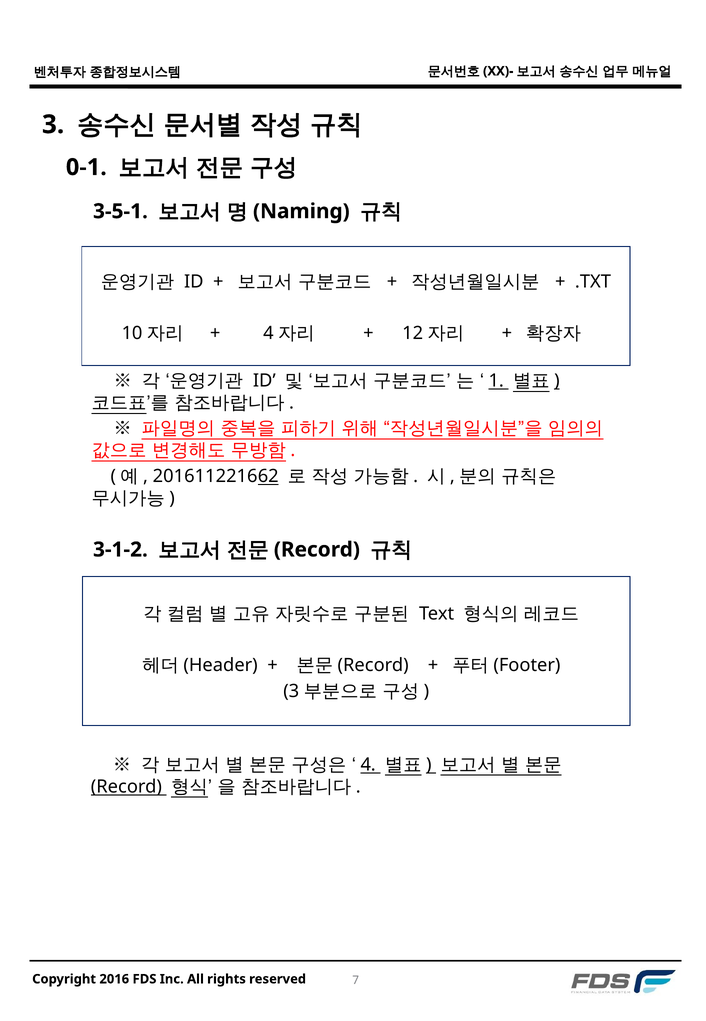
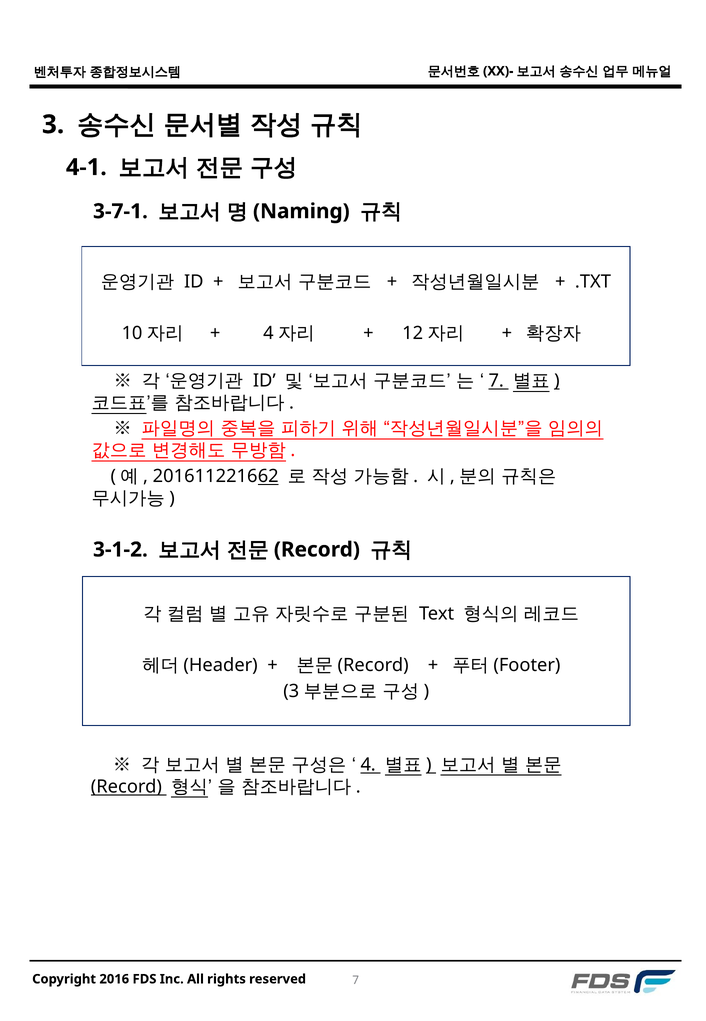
0-1: 0-1 -> 4-1
3-5-1: 3-5-1 -> 3-7-1
1 at (496, 380): 1 -> 7
